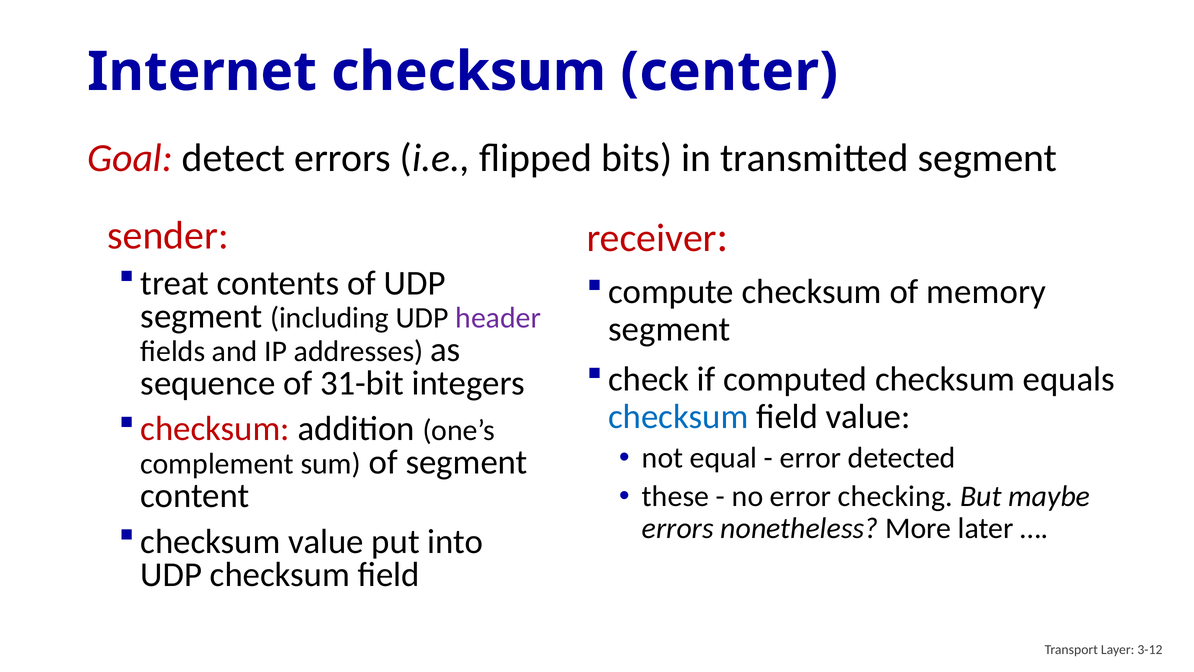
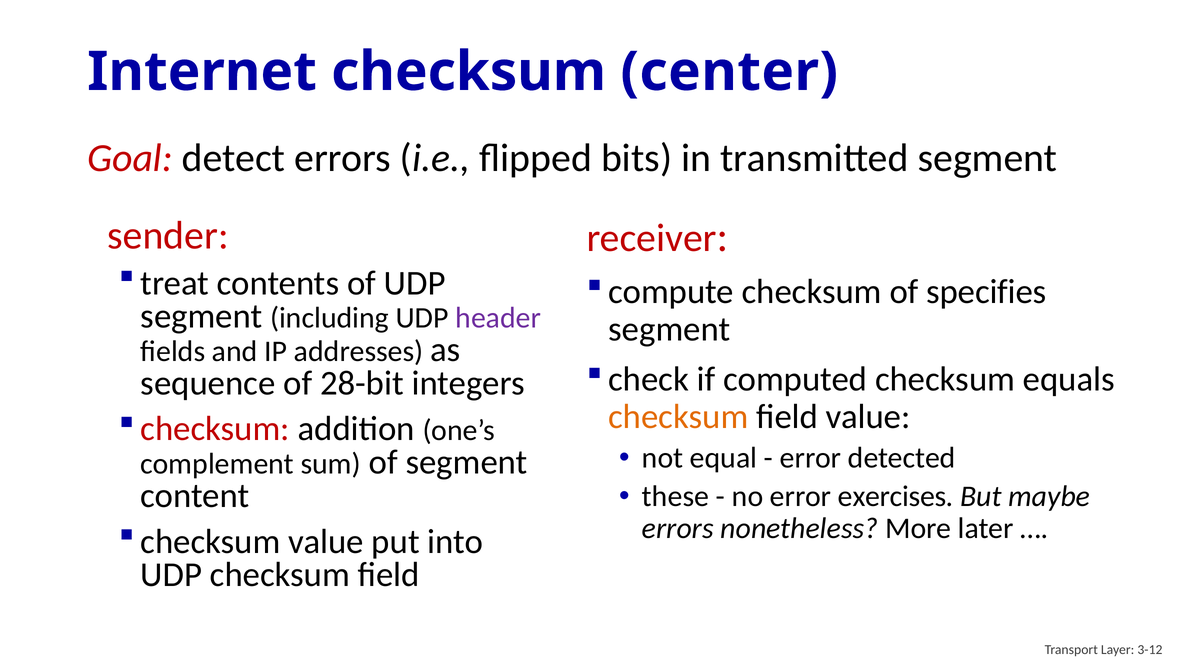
memory: memory -> specifies
31-bit: 31-bit -> 28-bit
checksum at (678, 416) colour: blue -> orange
checking: checking -> exercises
